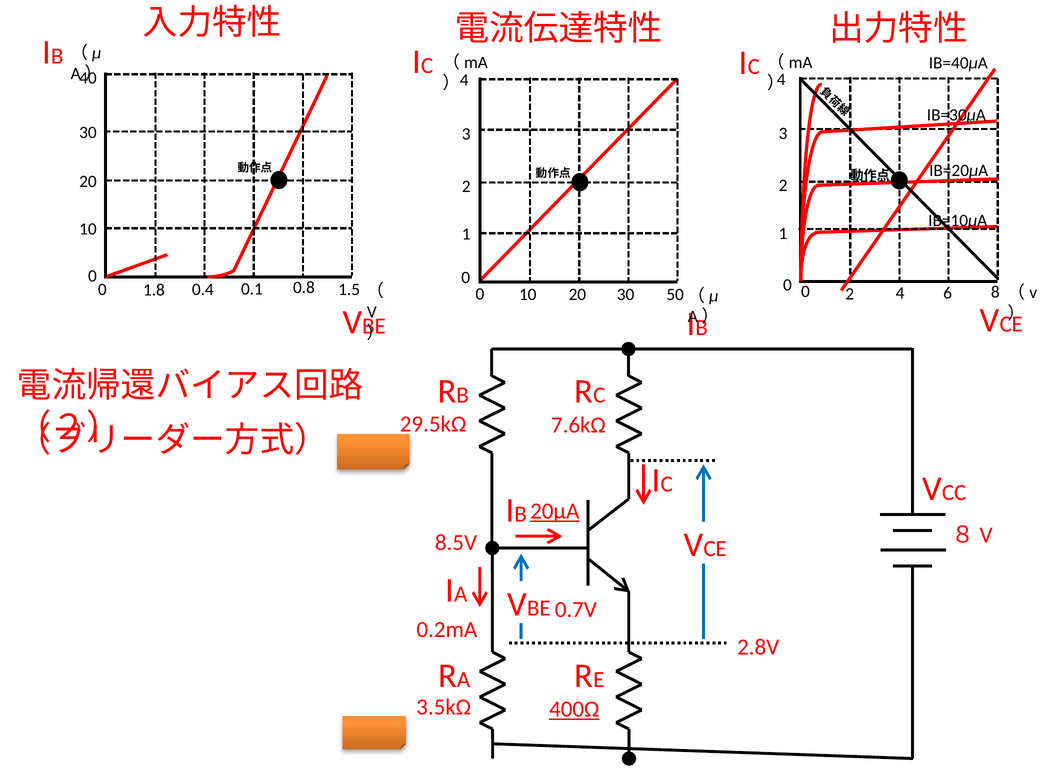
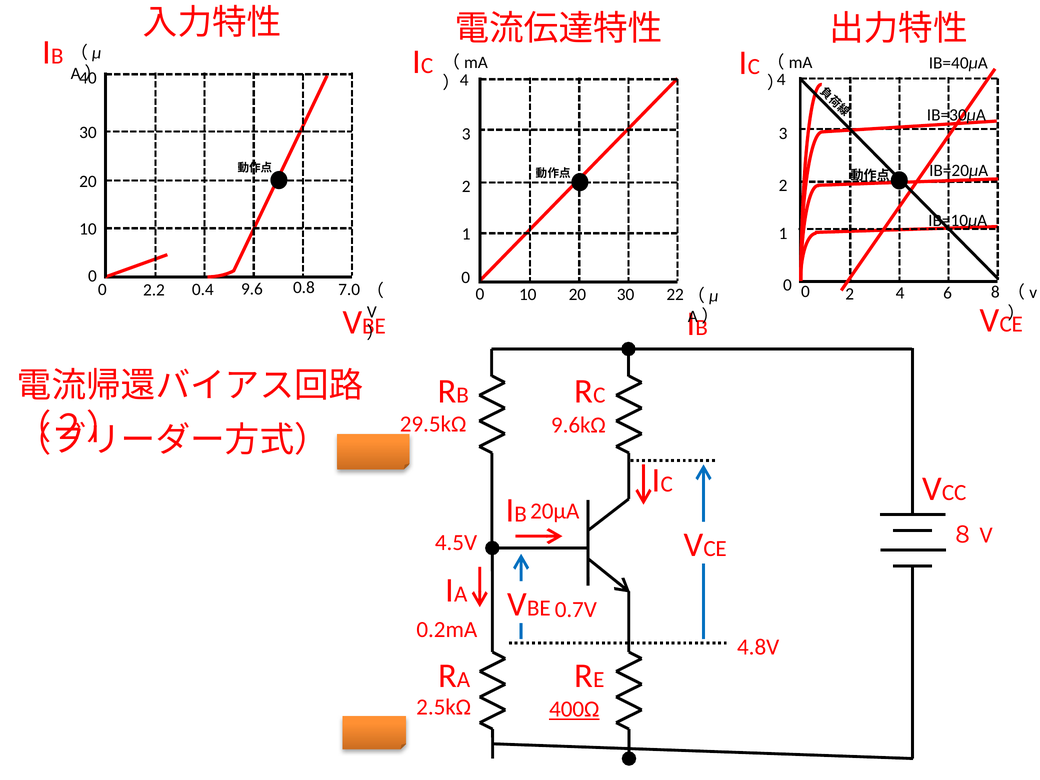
0.1: 0.1 -> 9.6
1.5: 1.5 -> 7.0
1.8: 1.8 -> 2.2
50: 50 -> 22
7.6kΩ: 7.6kΩ -> 9.6kΩ
20μA underline: present -> none
8.5V: 8.5V -> 4.5V
2.8V: 2.8V -> 4.8V
3.5kΩ: 3.5kΩ -> 2.5kΩ
